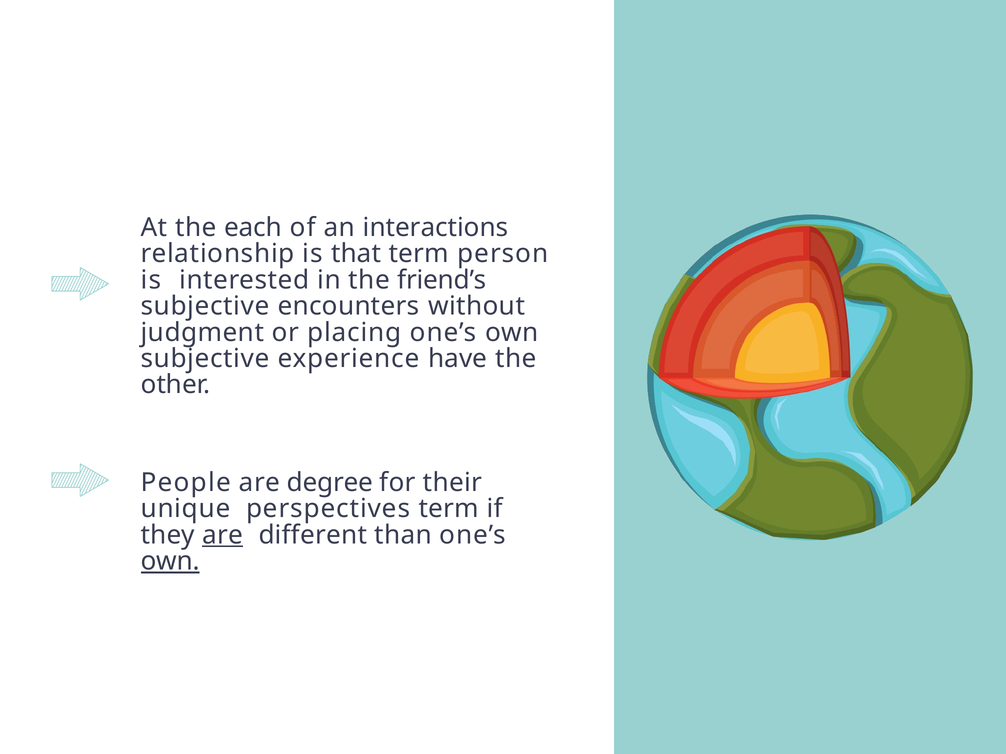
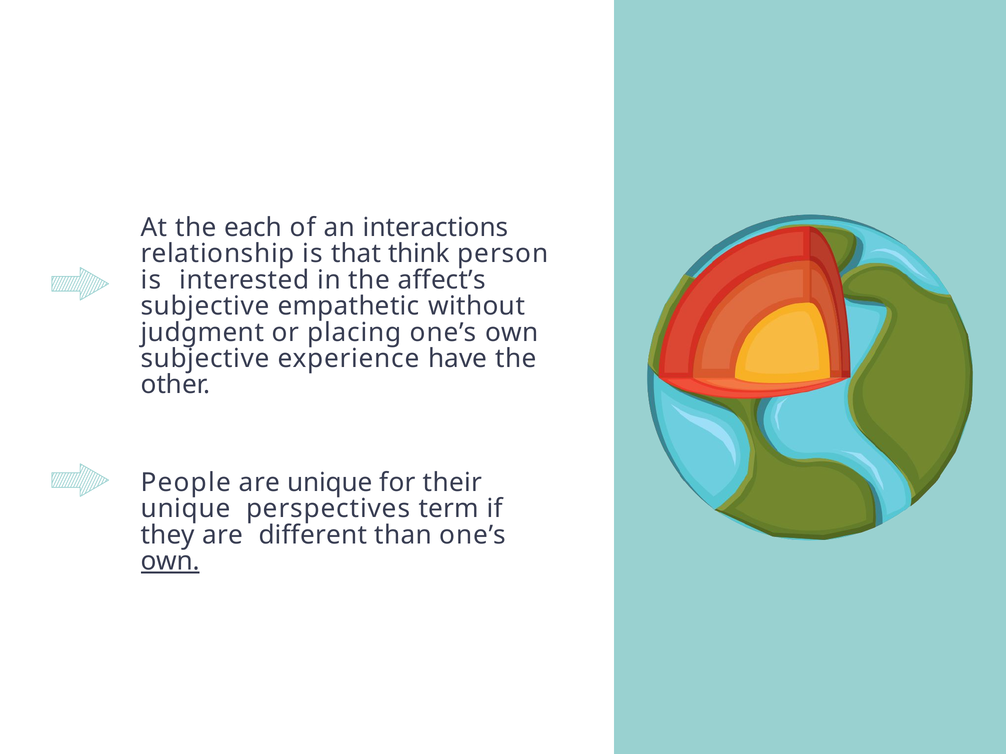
that term: term -> think
friend’s: friend’s -> affect’s
encounters: encounters -> empathetic
are degree: degree -> unique
are at (223, 535) underline: present -> none
